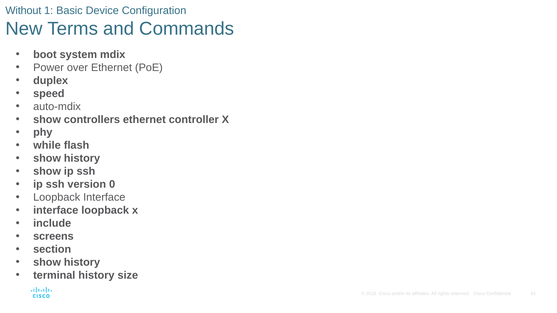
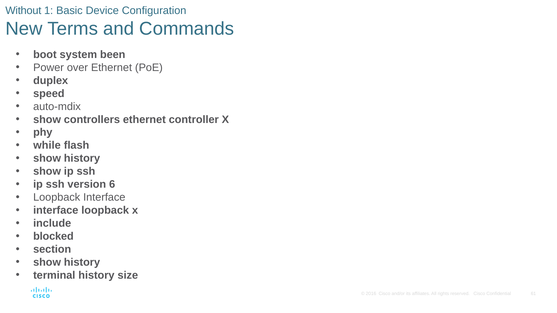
mdix: mdix -> been
0: 0 -> 6
screens: screens -> blocked
